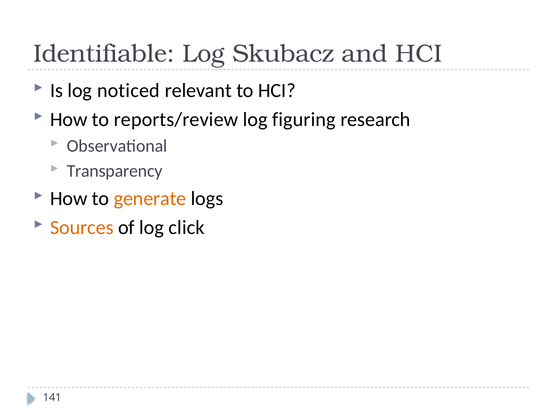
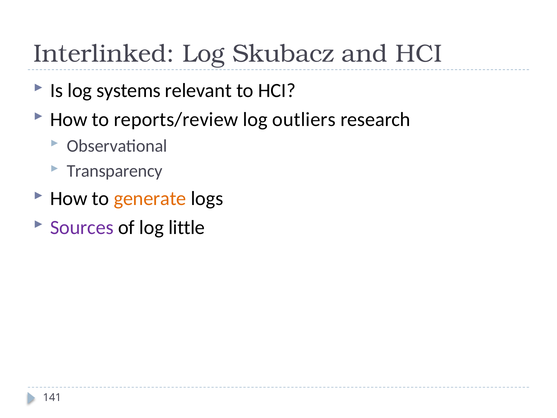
Identifiable: Identifiable -> Interlinked
noticed: noticed -> systems
figuring: figuring -> outliers
Sources colour: orange -> purple
click: click -> little
